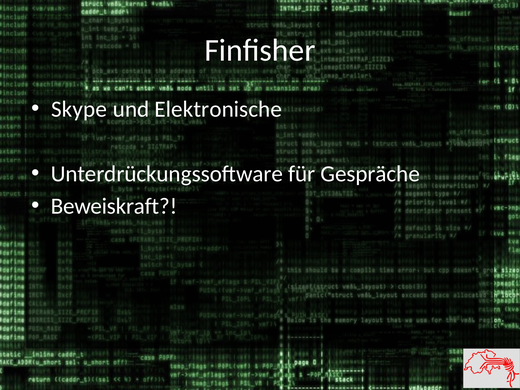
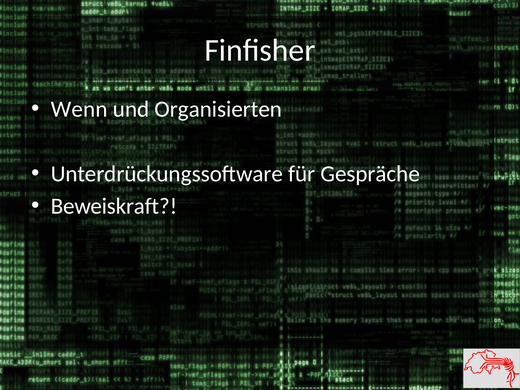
Skype: Skype -> Wenn
Elektronische: Elektronische -> Organisierten
